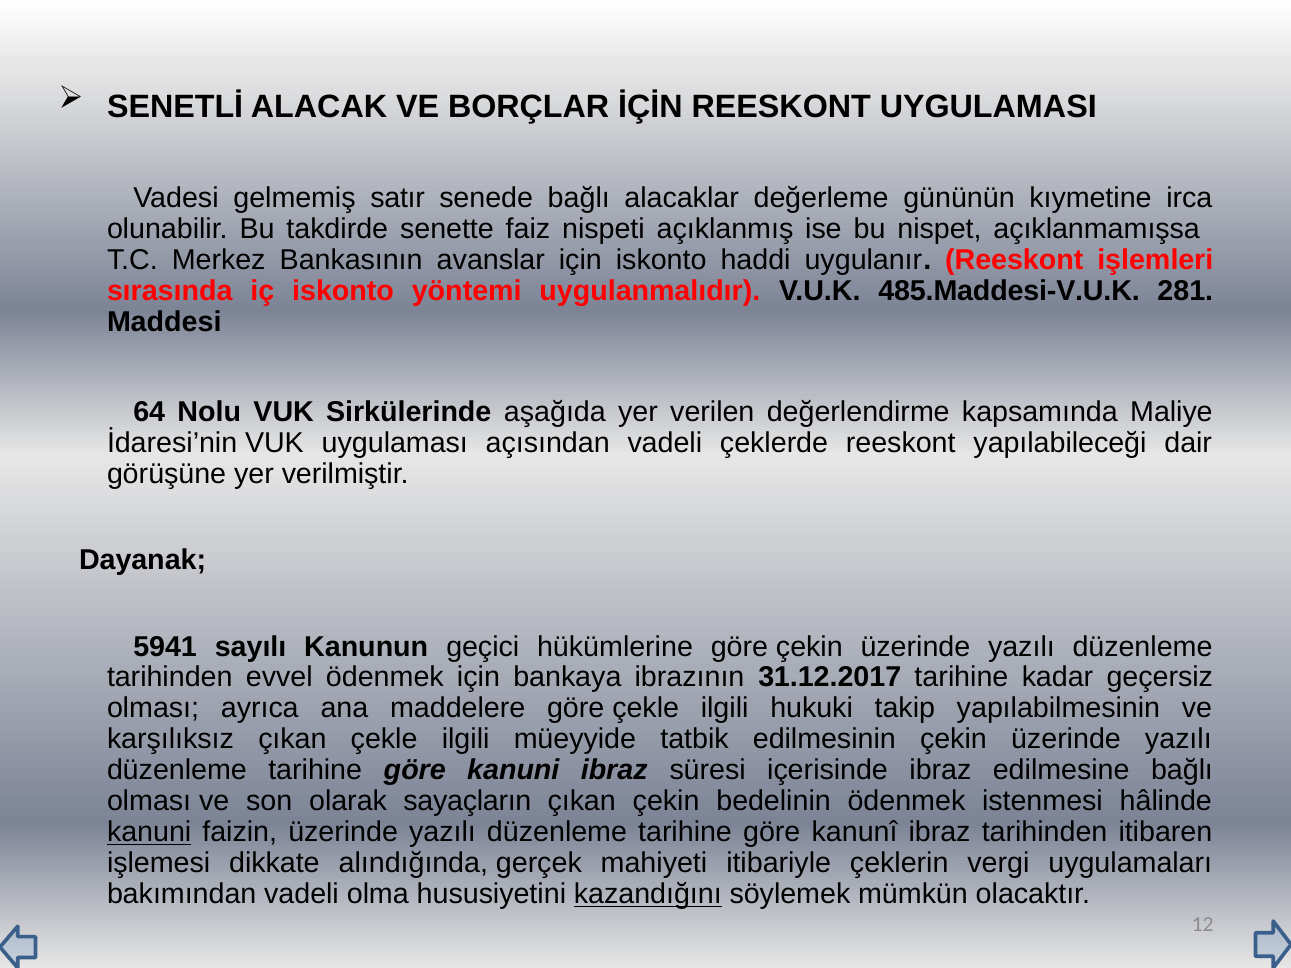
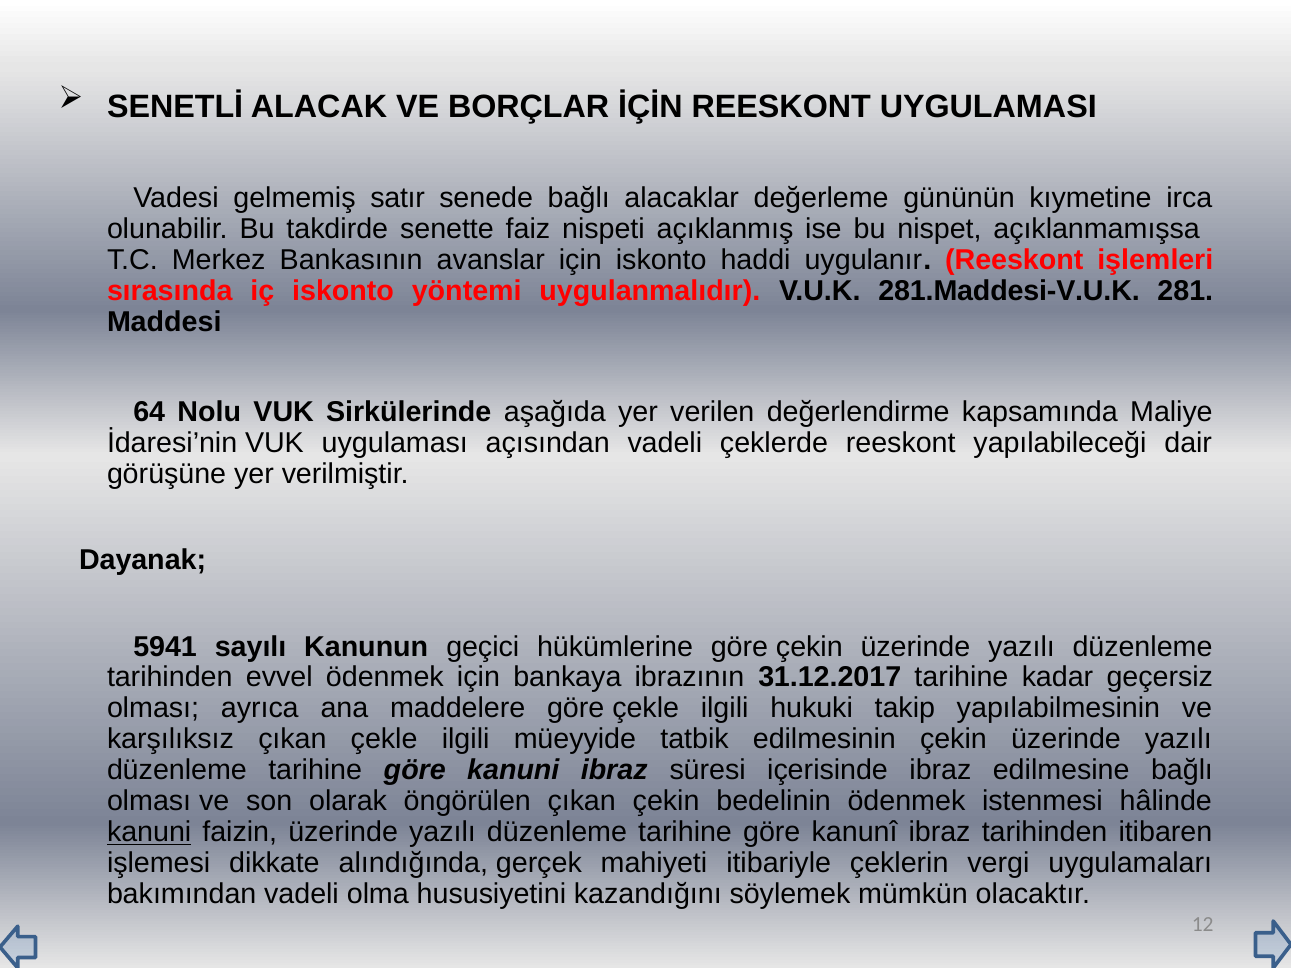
485.Maddesi-V.U.K: 485.Maddesi-V.U.K -> 281.Maddesi-V.U.K
sayaçların: sayaçların -> öngörülen
kazandığını underline: present -> none
